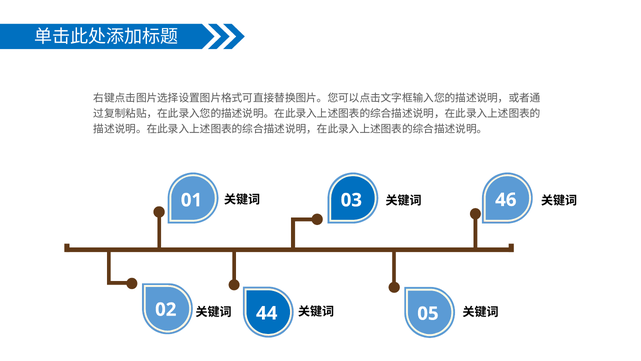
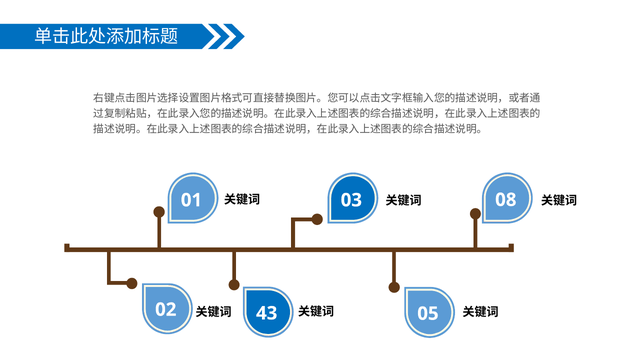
46: 46 -> 08
44: 44 -> 43
